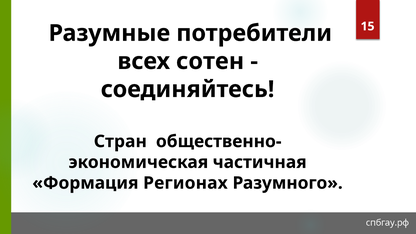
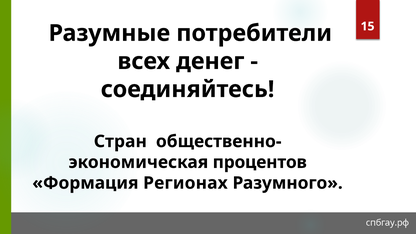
сотен: сотен -> денег
частичная: частичная -> процентов
